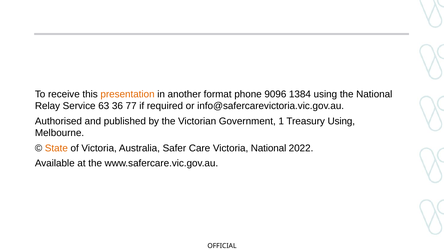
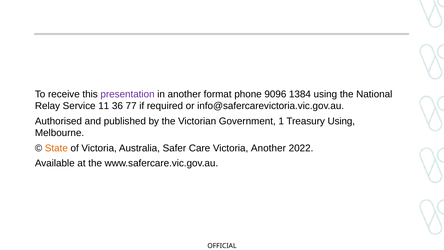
presentation colour: orange -> purple
63: 63 -> 11
Victoria National: National -> Another
